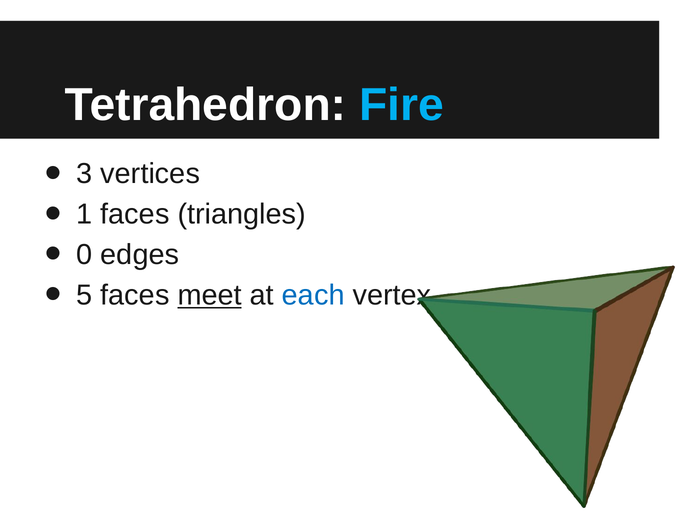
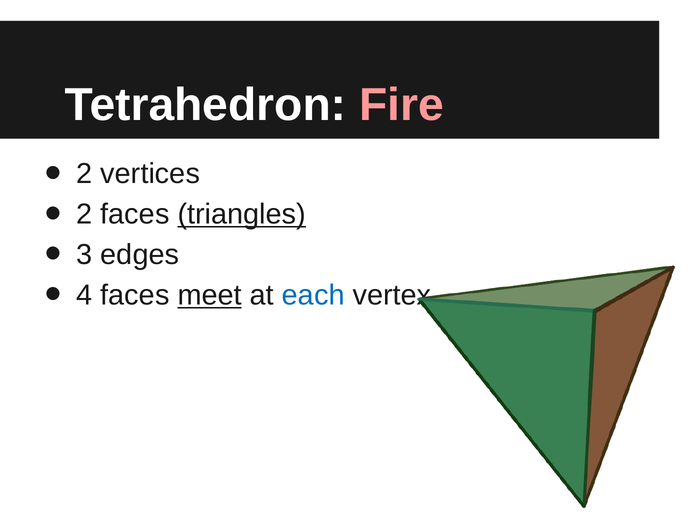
Fire colour: light blue -> pink
3 at (84, 174): 3 -> 2
1 at (84, 215): 1 -> 2
triangles underline: none -> present
0: 0 -> 3
5: 5 -> 4
